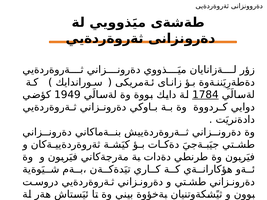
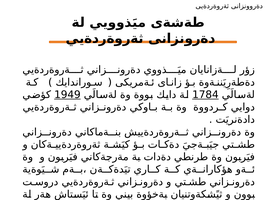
1949 underline: none -> present
